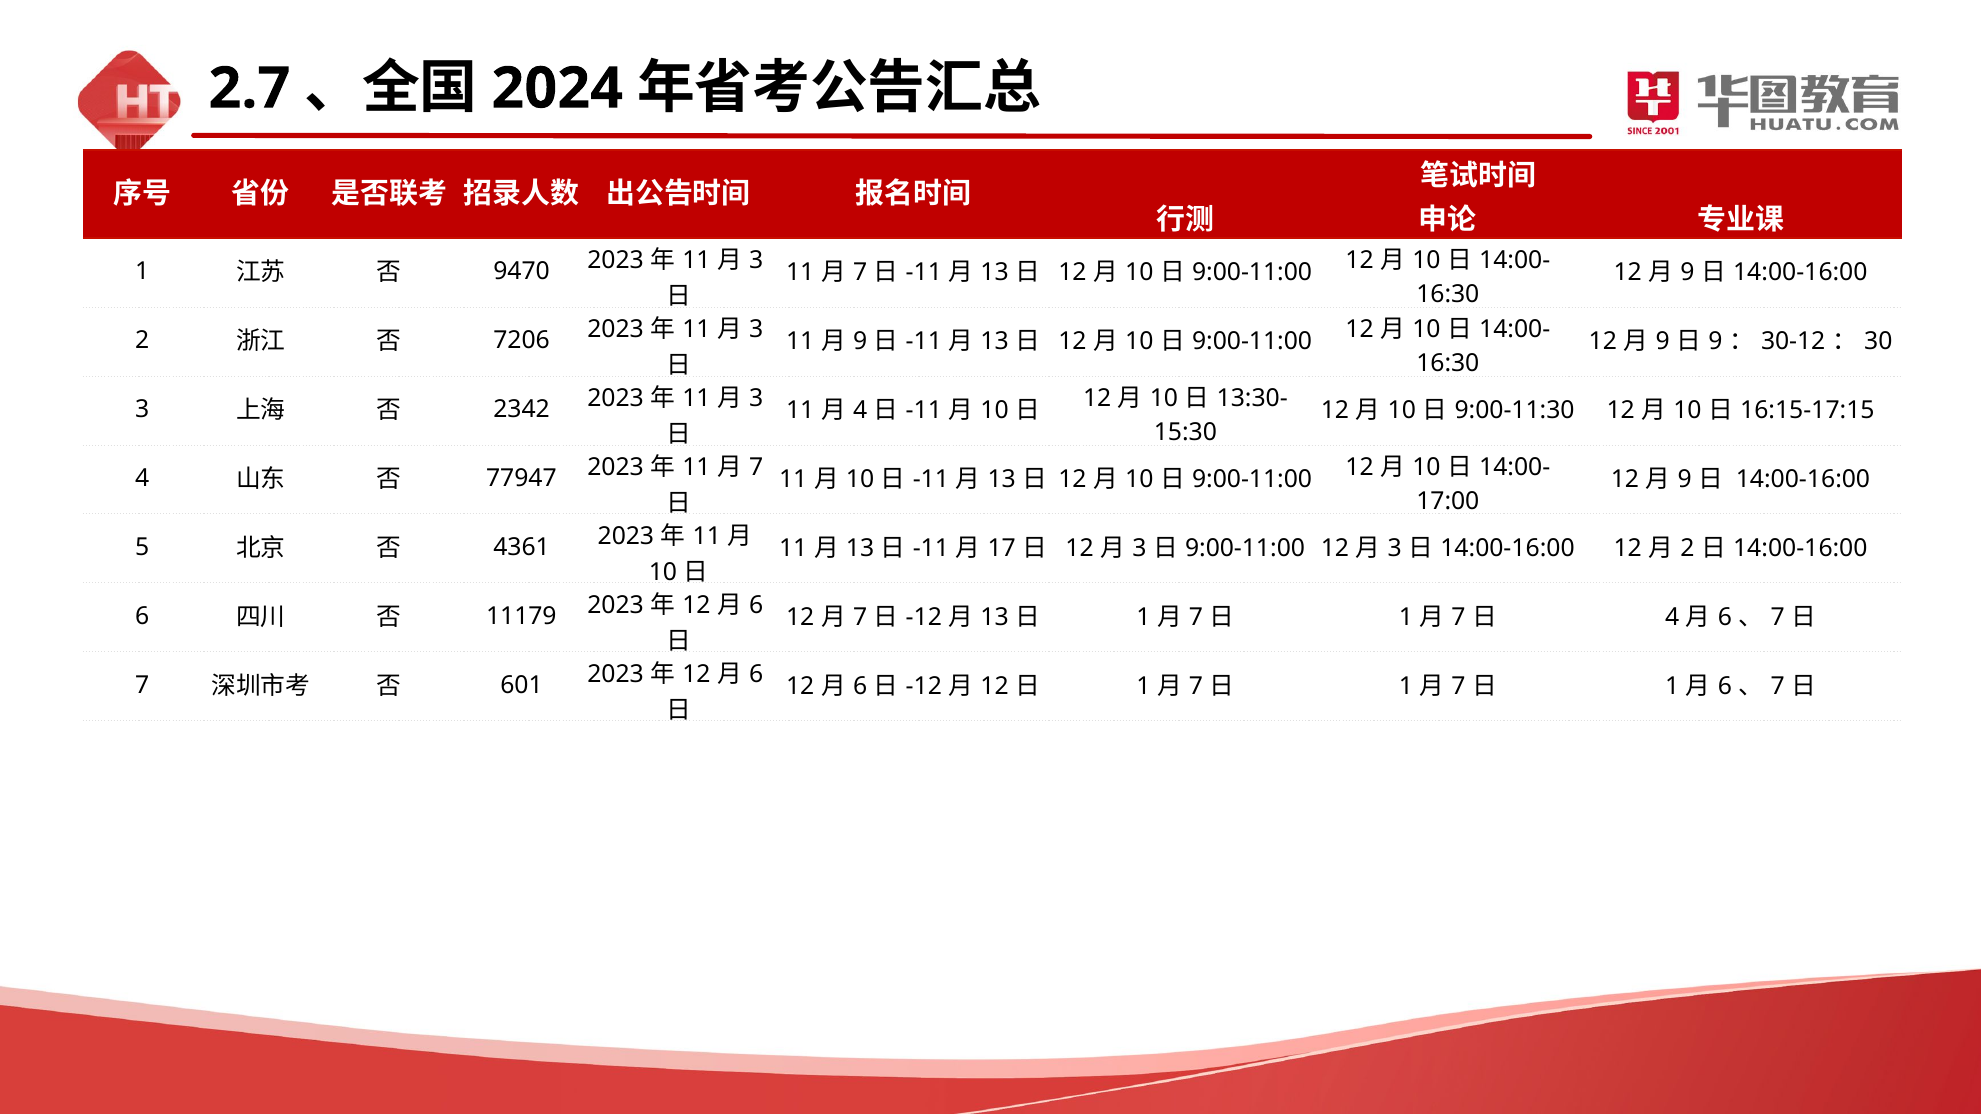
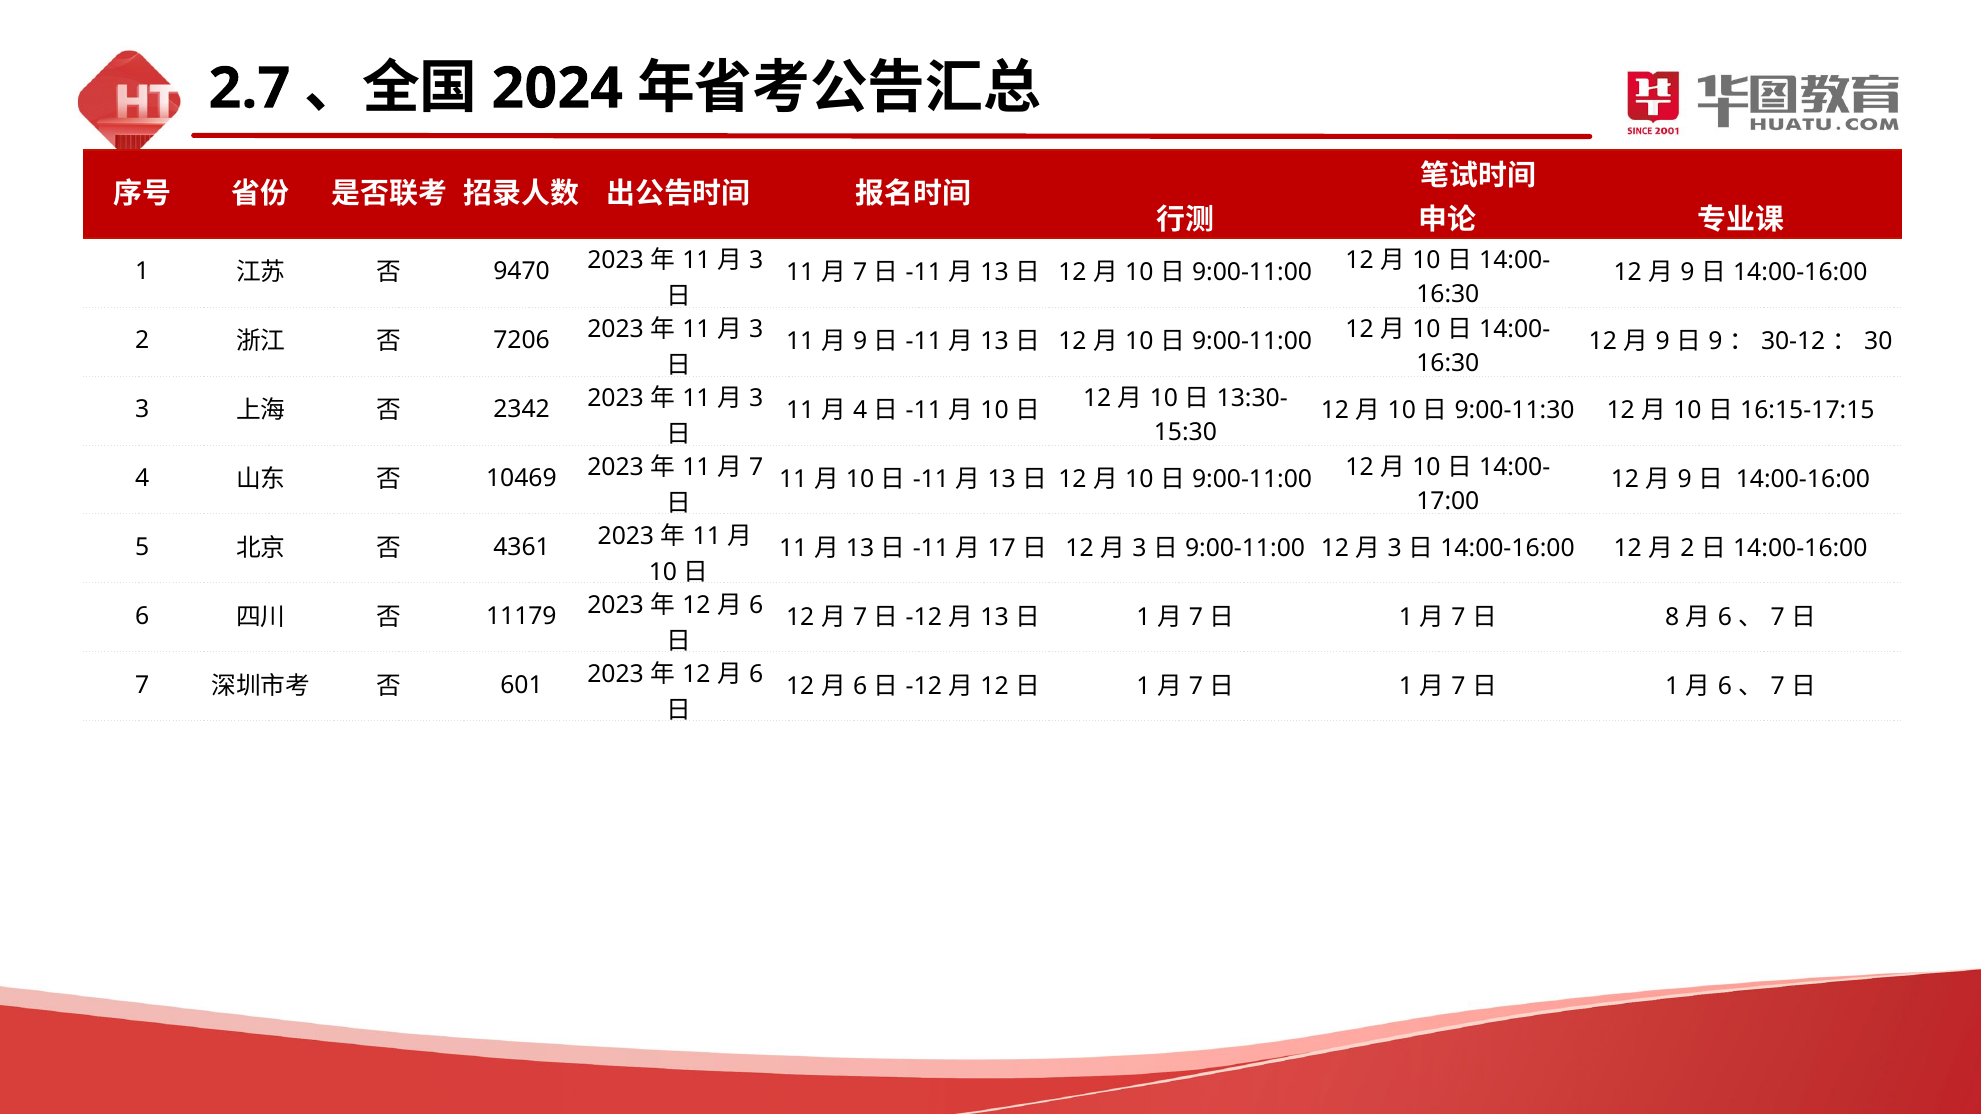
77947: 77947 -> 10469
4 at (1672, 617): 4 -> 8
